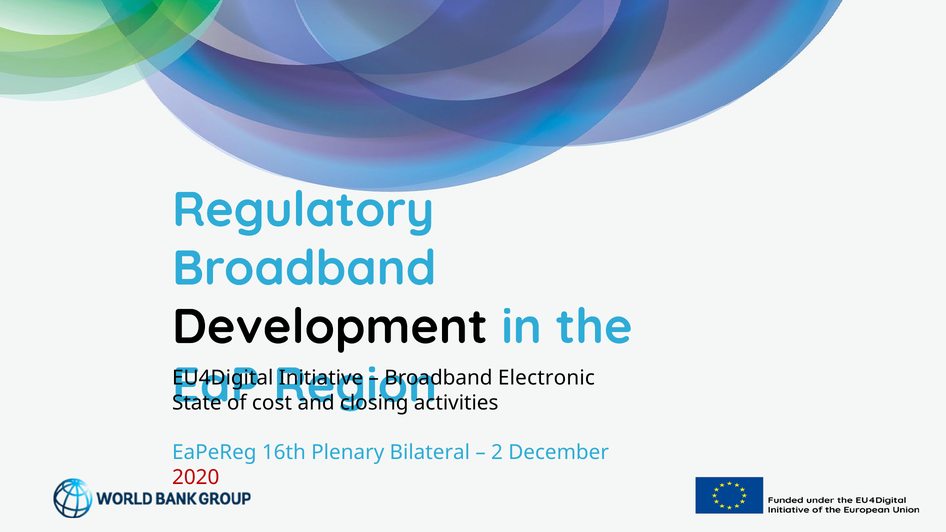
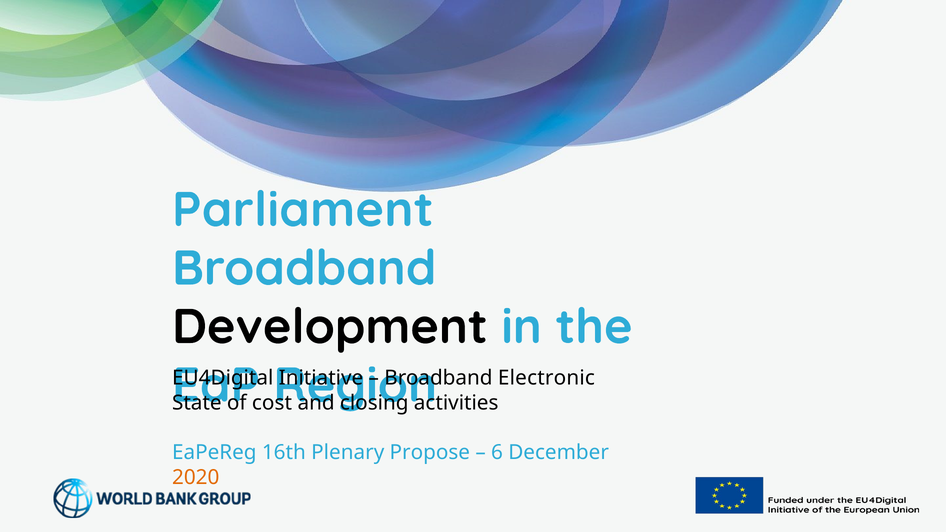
Regulatory: Regulatory -> Parliament
Bilateral: Bilateral -> Propose
2: 2 -> 6
2020 colour: red -> orange
